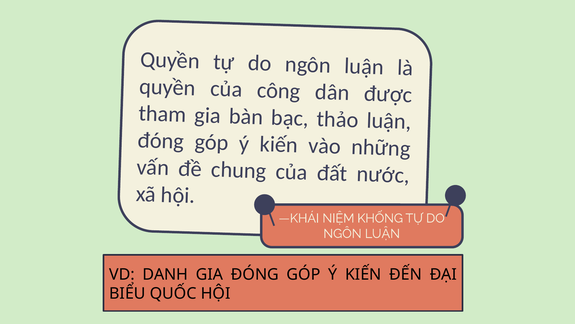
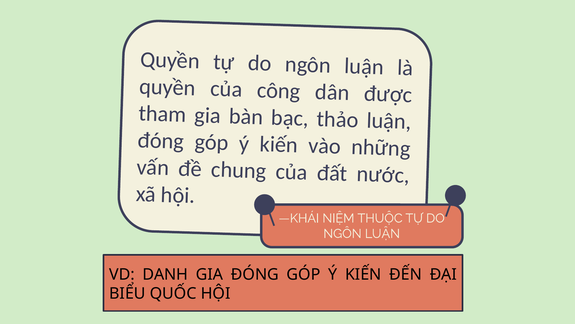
KHỐNG: KHỐNG -> THUỘC
